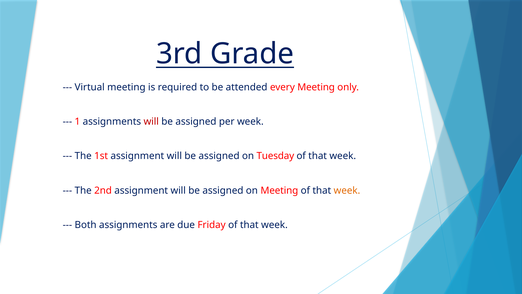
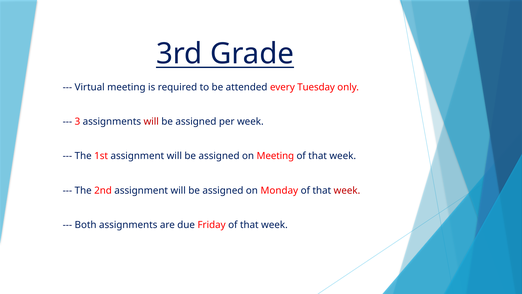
every Meeting: Meeting -> Tuesday
1: 1 -> 3
on Tuesday: Tuesday -> Meeting
on Meeting: Meeting -> Monday
week at (347, 190) colour: orange -> red
